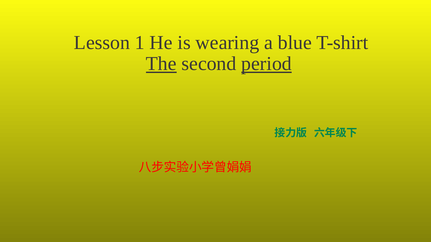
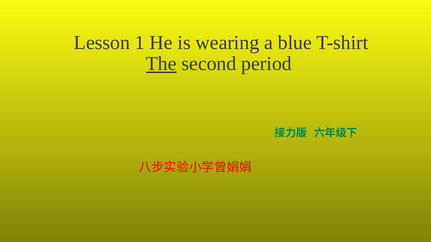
period underline: present -> none
